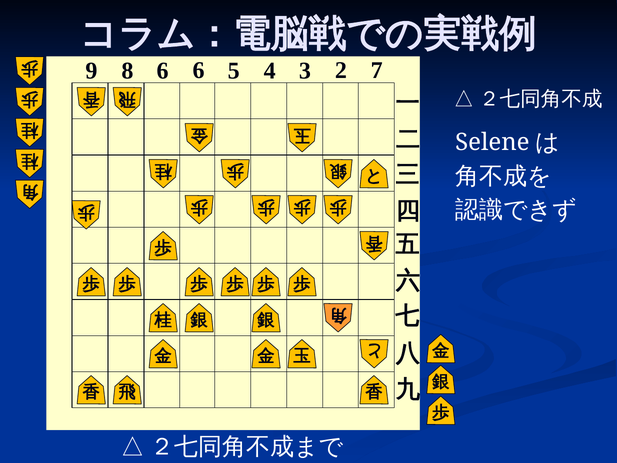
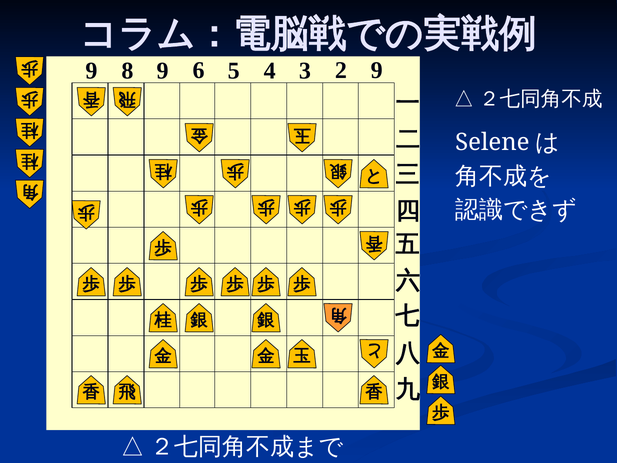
8 6: 6 -> 9
2 7: 7 -> 9
